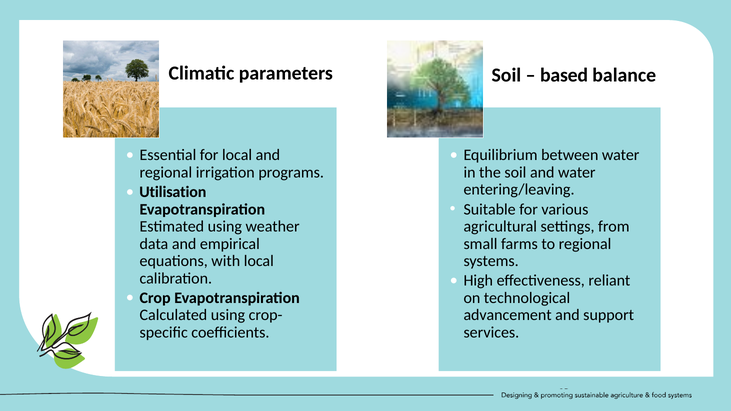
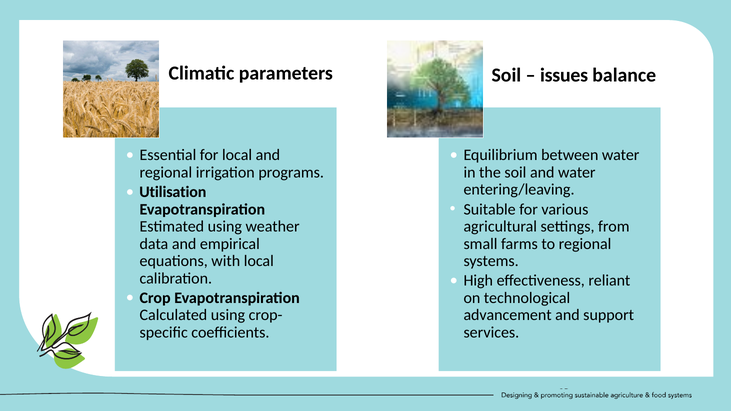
based: based -> issues
